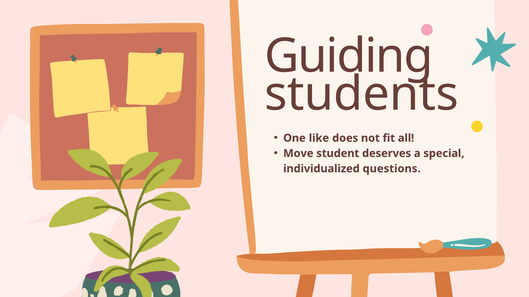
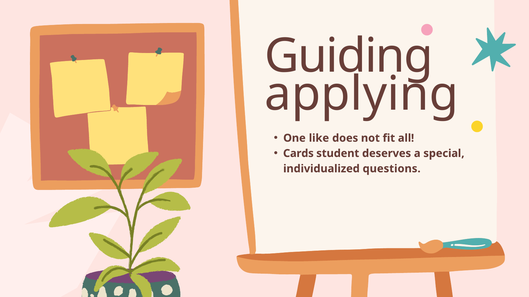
students: students -> applying
Move: Move -> Cards
